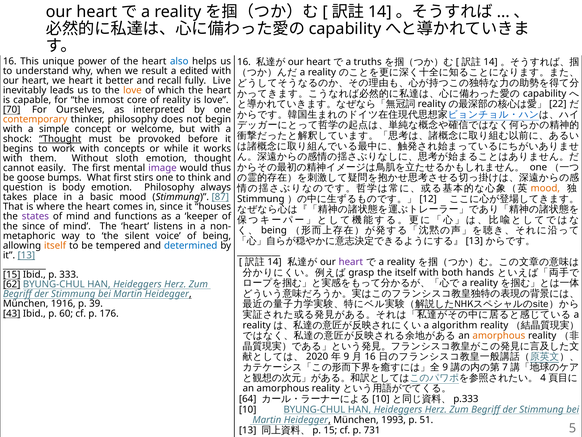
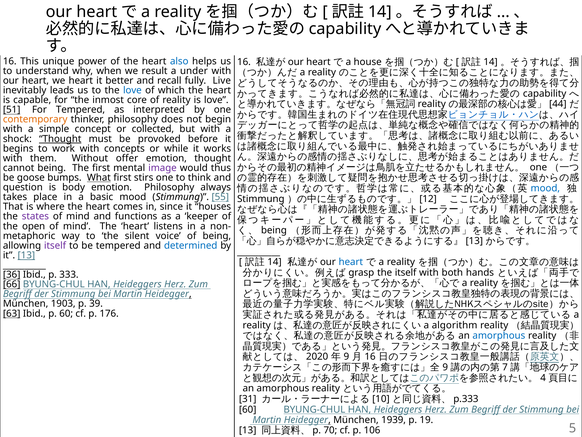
truths: truths -> house
edited: edited -> under
love at (132, 90) colour: orange -> blue
22: 22 -> 44
70: 70 -> 51
For Ourselves: Ourselves -> Tempered
welcome: welcome -> collected
sloth: sloth -> offer
cannot easily: easily -> being
What underline: none -> present
mood at (545, 188) colour: orange -> blue
87: 87 -> 55
the since: since -> open
itself at (55, 245) colour: orange -> purple
heart at (351, 262) colour: purple -> blue
15 at (12, 274): 15 -> 36
62: 62 -> 66
1916: 1916 -> 1903
43: 43 -> 63
amorphous at (499, 335) colour: orange -> blue
64: 64 -> 31
10 at (248, 409): 10 -> 60
1993: 1993 -> 1939
51: 51 -> 19
p 15: 15 -> 70
731: 731 -> 106
